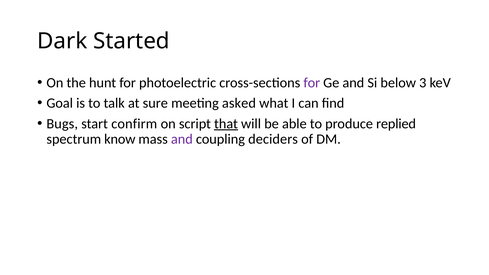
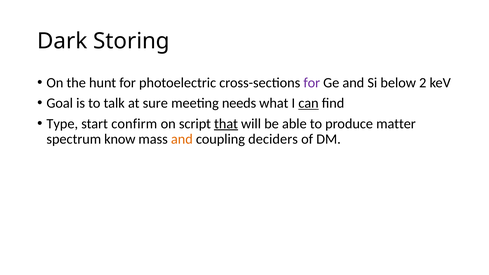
Started: Started -> Storing
3: 3 -> 2
asked: asked -> needs
can underline: none -> present
Bugs: Bugs -> Type
replied: replied -> matter
and at (182, 139) colour: purple -> orange
